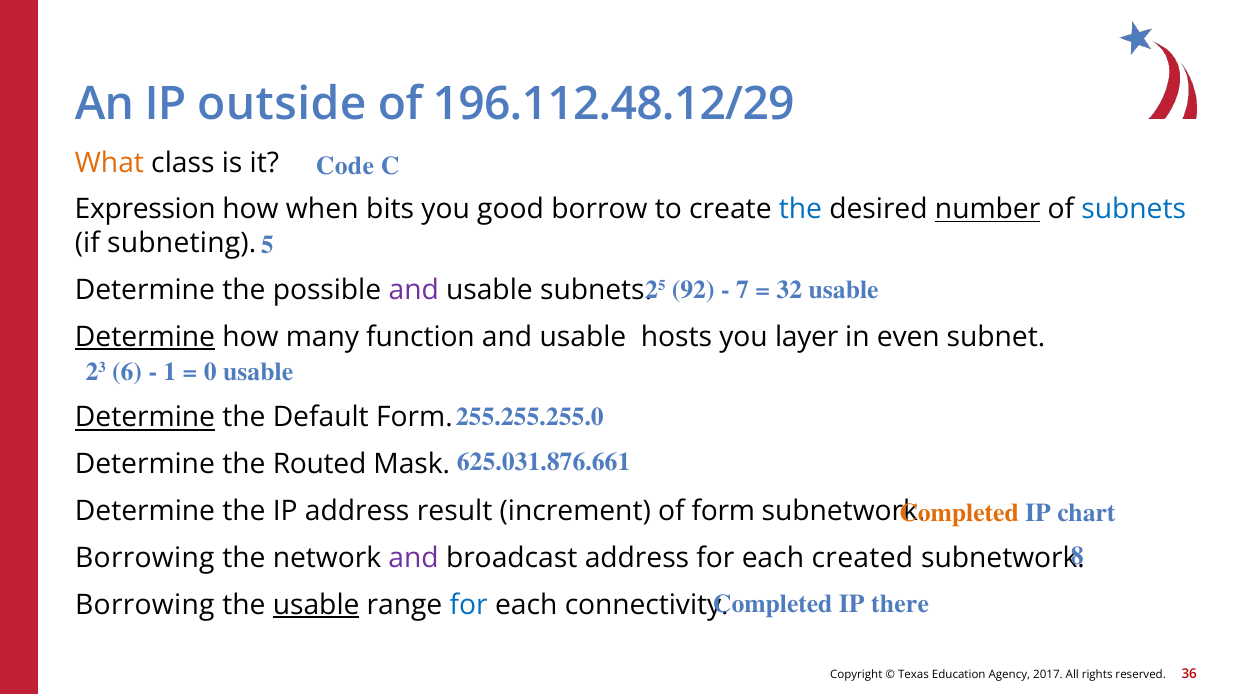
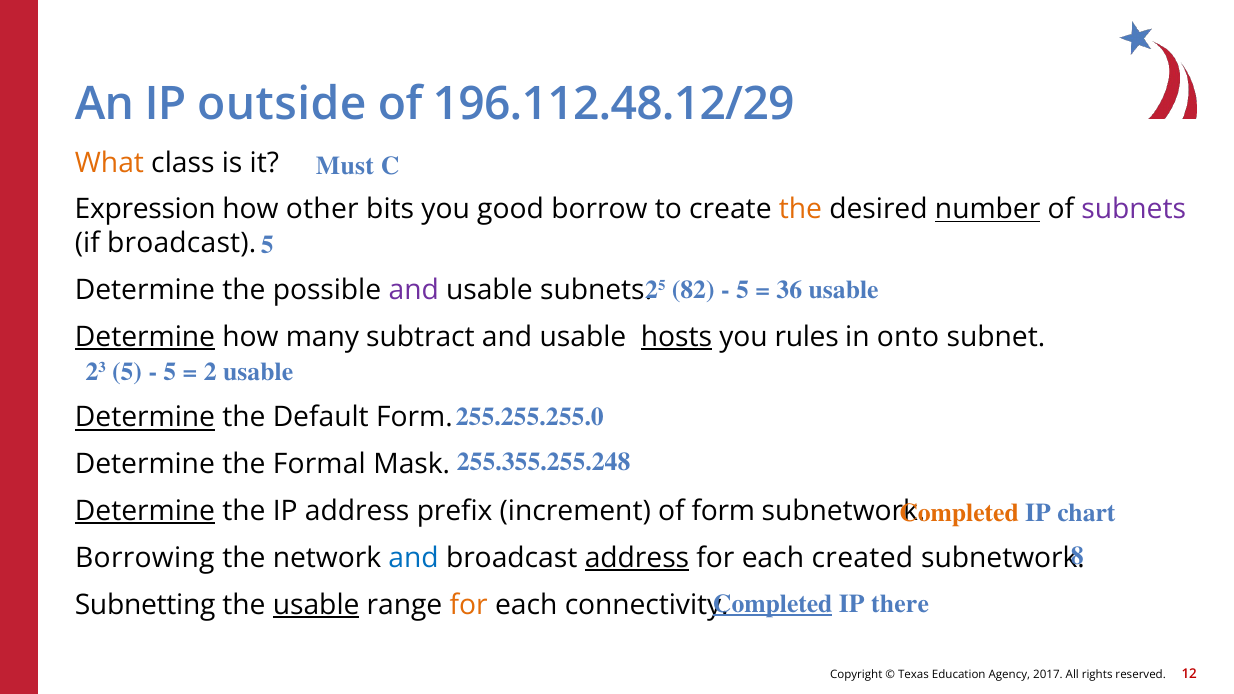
Code: Code -> Must
when: when -> other
the at (801, 210) colour: blue -> orange
subnets at (1134, 210) colour: blue -> purple
if subneting: subneting -> broadcast
92: 92 -> 82
7 at (743, 290): 7 -> 5
32: 32 -> 36
function: function -> subtract
hosts underline: none -> present
layer: layer -> rules
even: even -> onto
23 6: 6 -> 5
1 at (170, 372): 1 -> 5
0: 0 -> 2
625.031.876.661: 625.031.876.661 -> 255.355.255.248
Routed: Routed -> Formal
Determine at (145, 511) underline: none -> present
result: result -> prefix
and at (414, 558) colour: purple -> blue
address at (637, 558) underline: none -> present
Borrowing at (145, 605): Borrowing -> Subnetting
for at (469, 605) colour: blue -> orange
Completed at (773, 604) underline: none -> present
36: 36 -> 12
